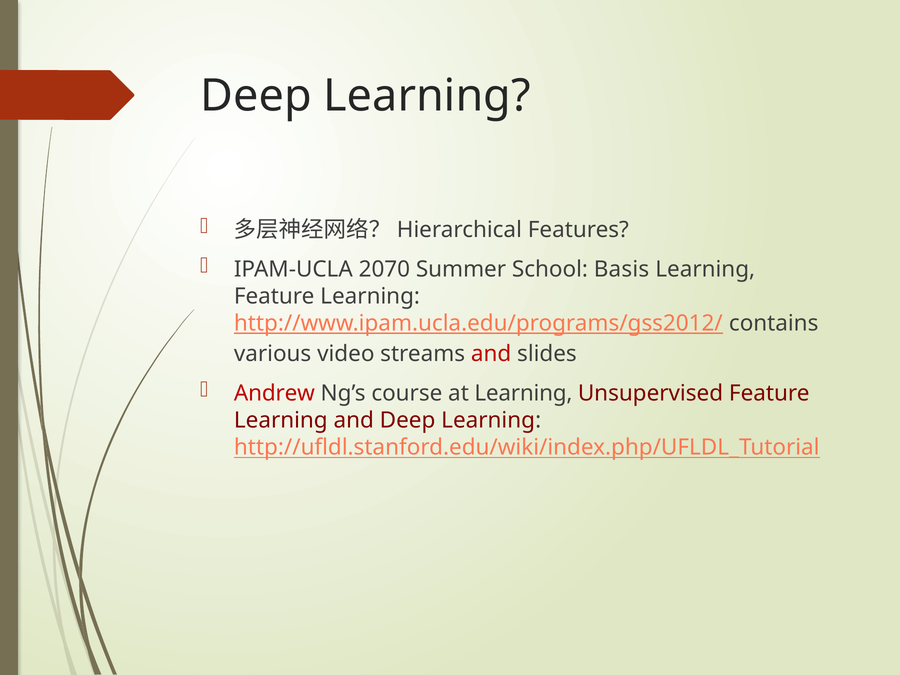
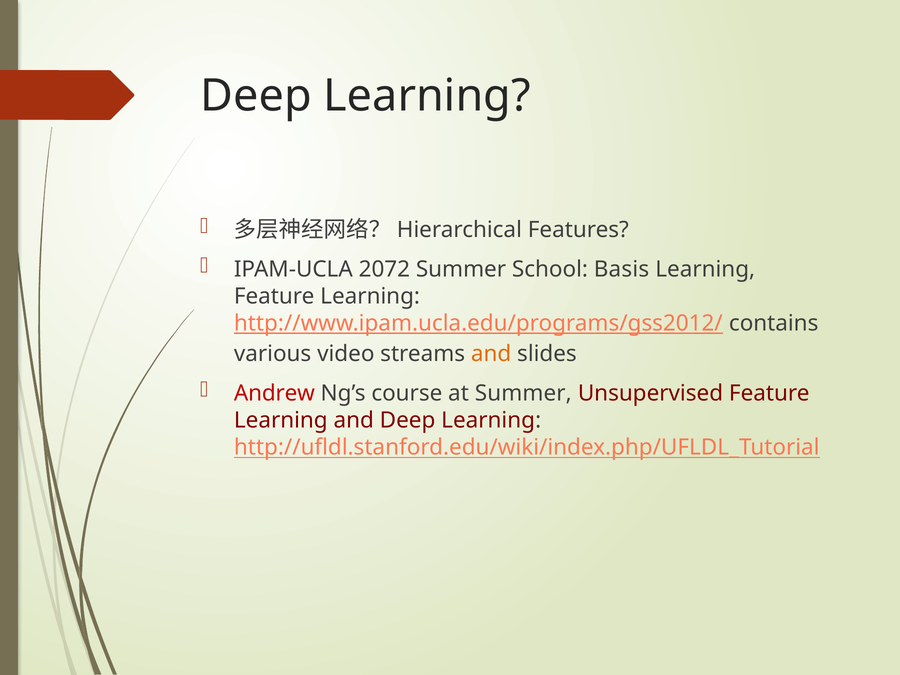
2070: 2070 -> 2072
and at (491, 354) colour: red -> orange
at Learning: Learning -> Summer
